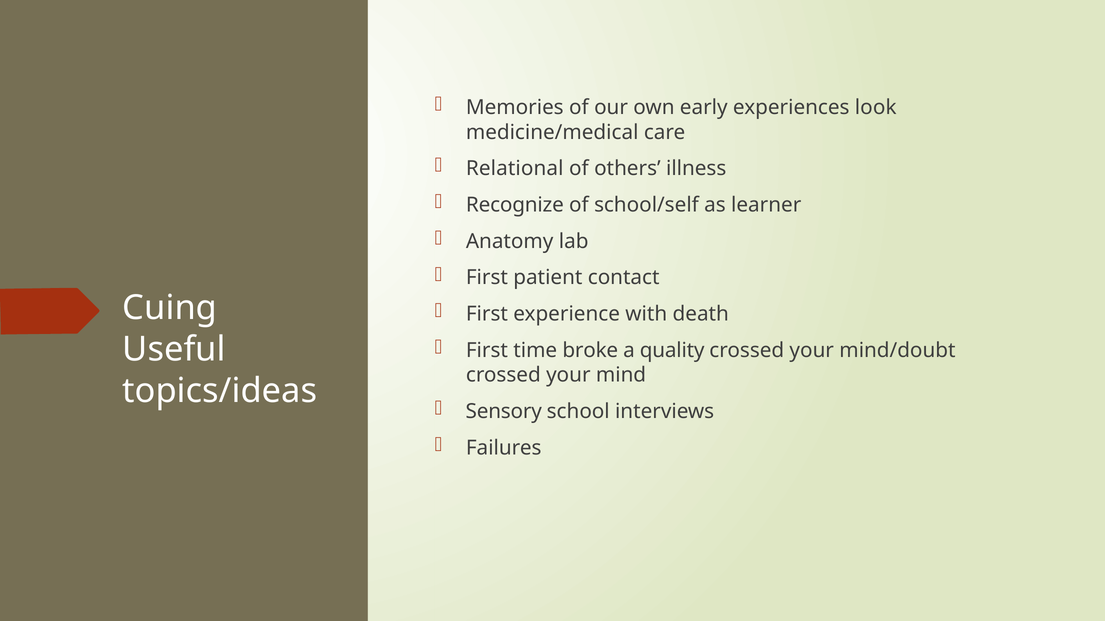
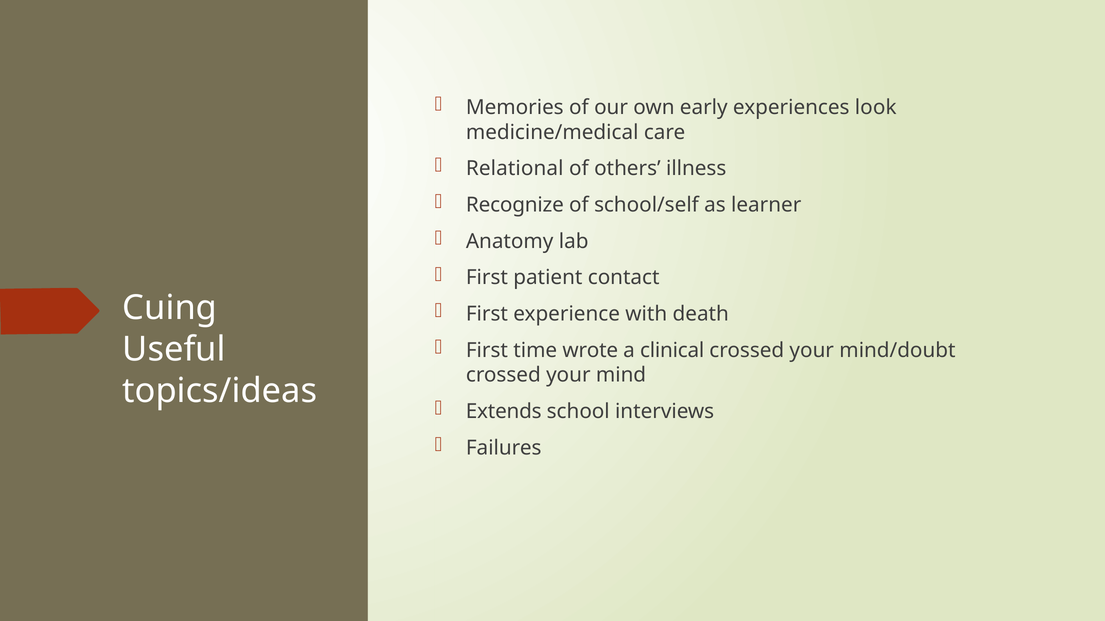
broke: broke -> wrote
quality: quality -> clinical
Sensory: Sensory -> Extends
